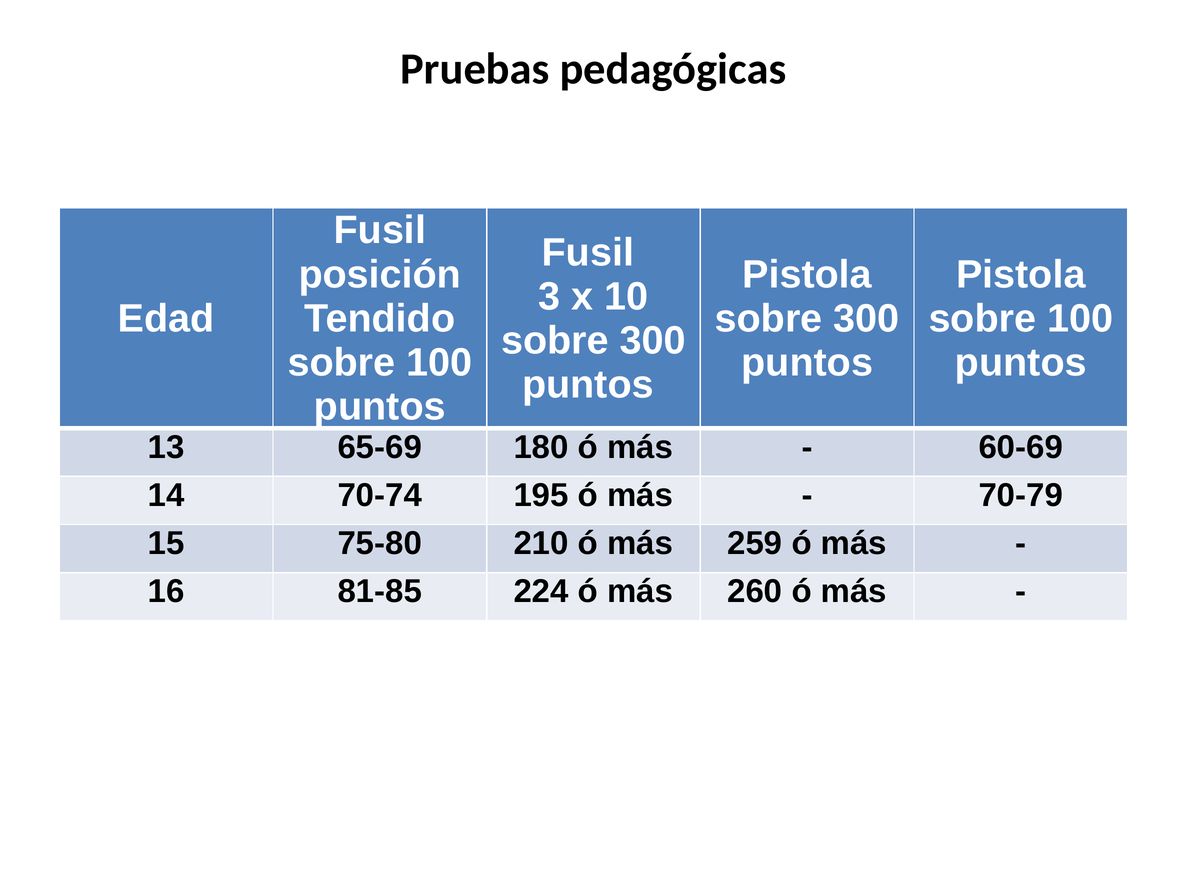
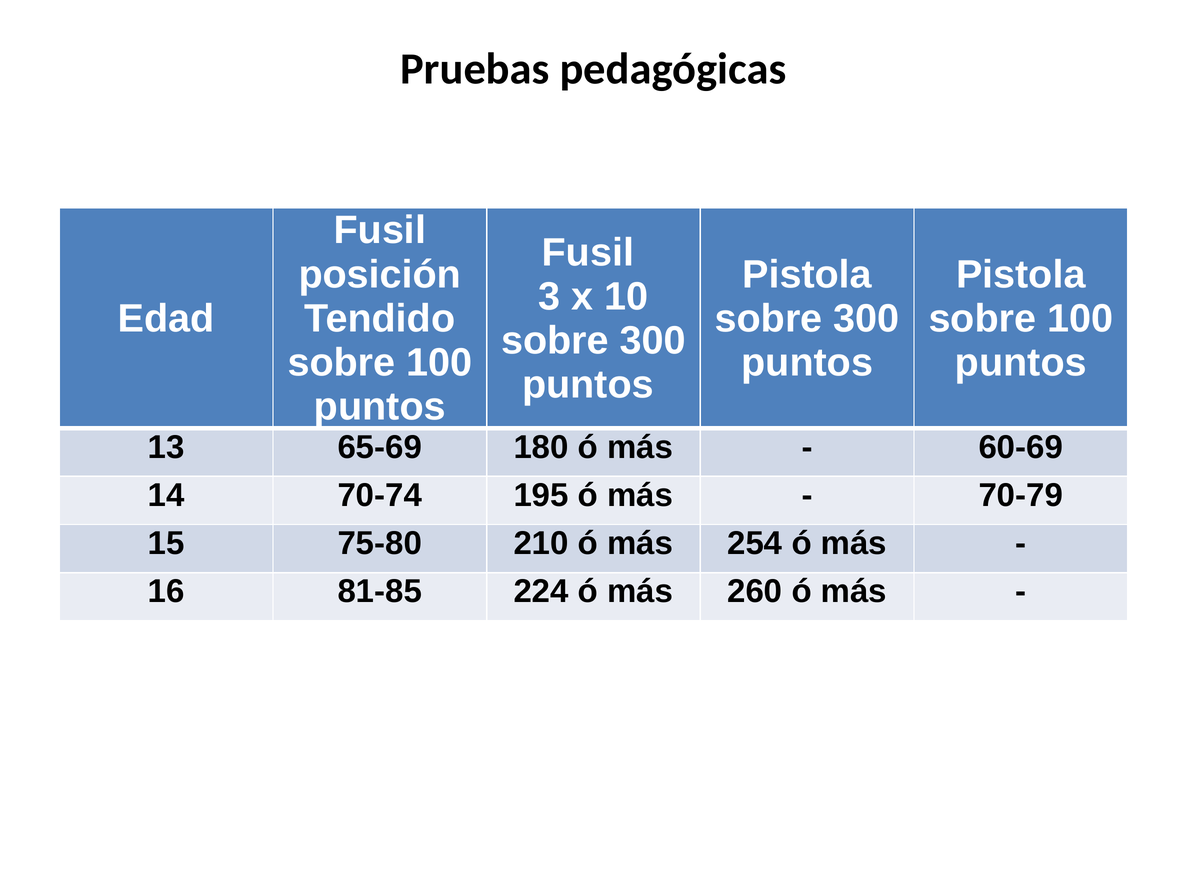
259: 259 -> 254
